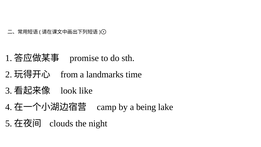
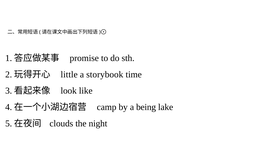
from: from -> little
landmarks: landmarks -> storybook
